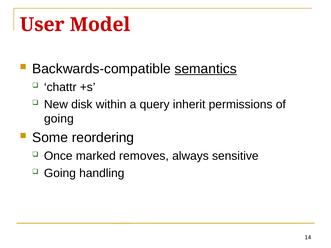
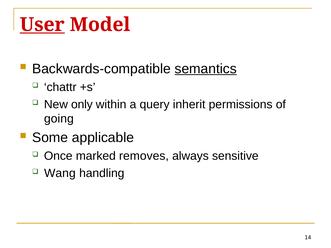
User underline: none -> present
disk: disk -> only
reordering: reordering -> applicable
Going at (60, 173): Going -> Wang
